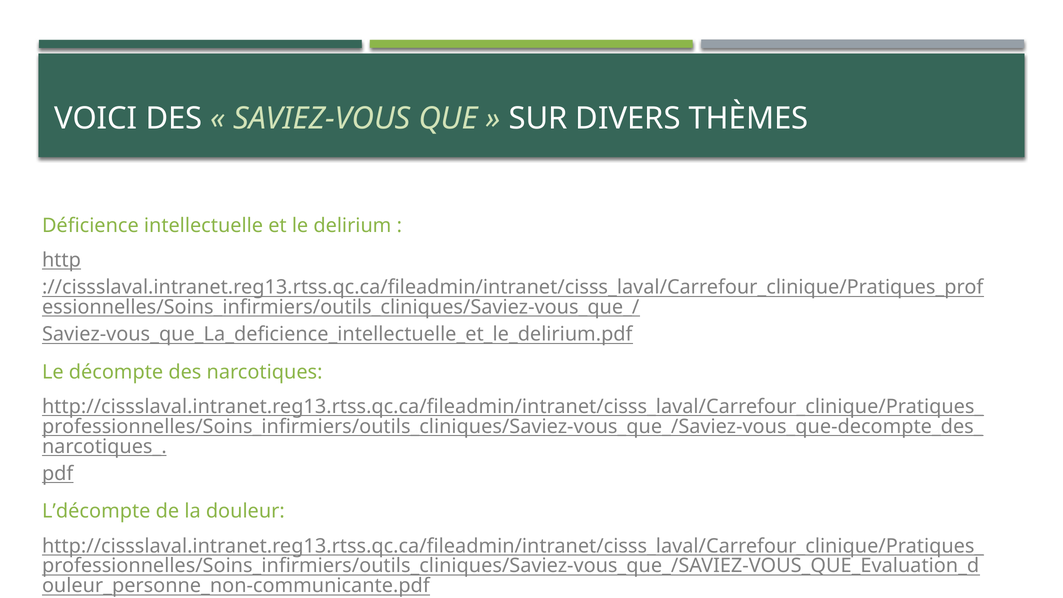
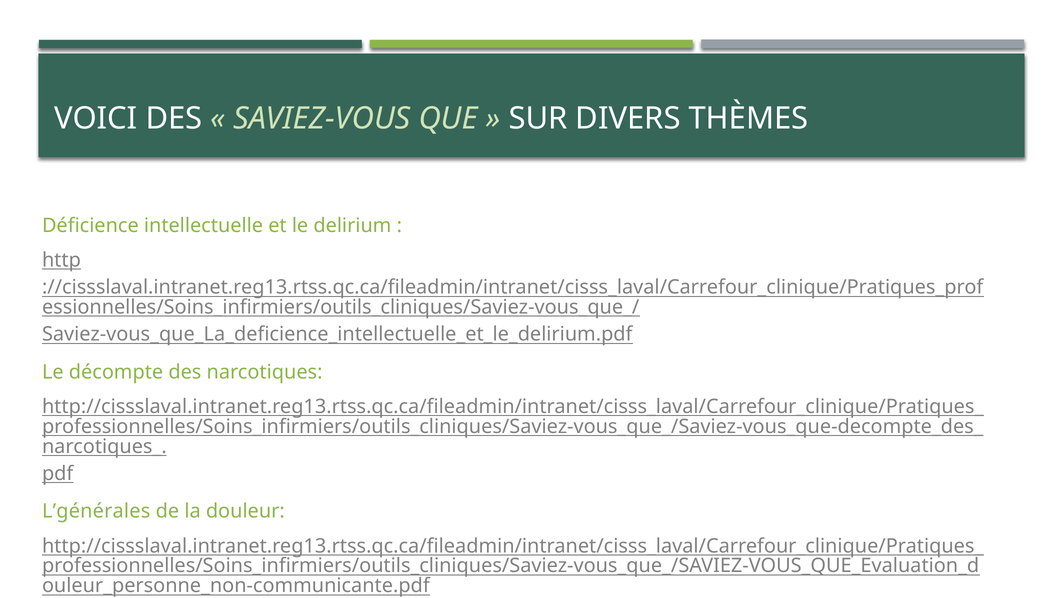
L’décompte: L’décompte -> L’générales
